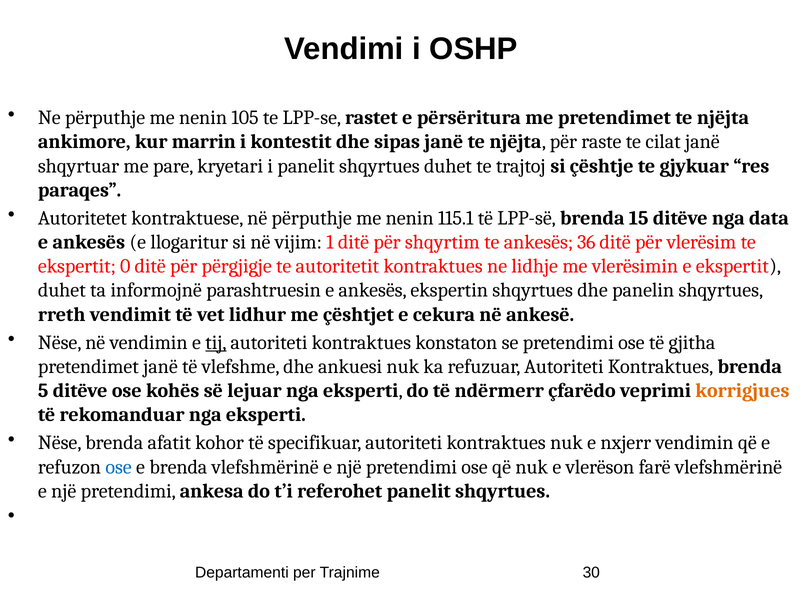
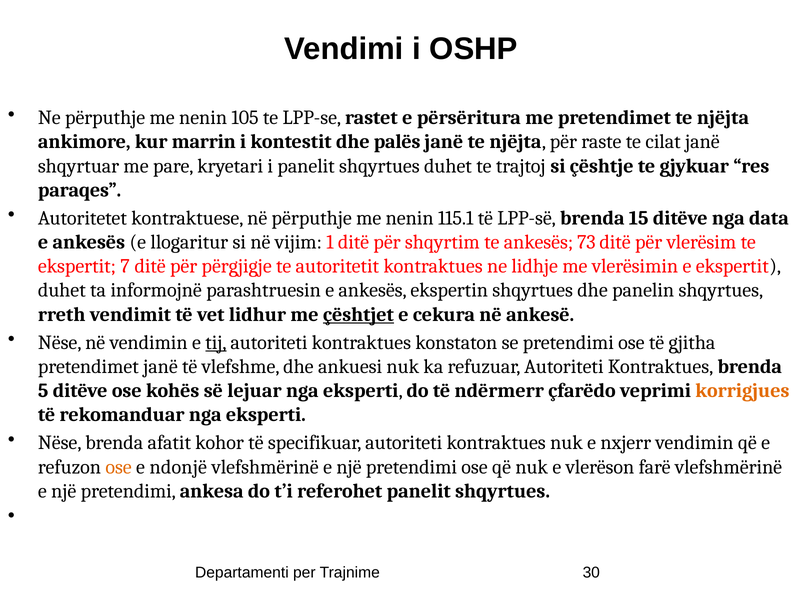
sipas: sipas -> palës
36: 36 -> 73
0: 0 -> 7
çështjet underline: none -> present
ose at (119, 467) colour: blue -> orange
e brenda: brenda -> ndonjë
